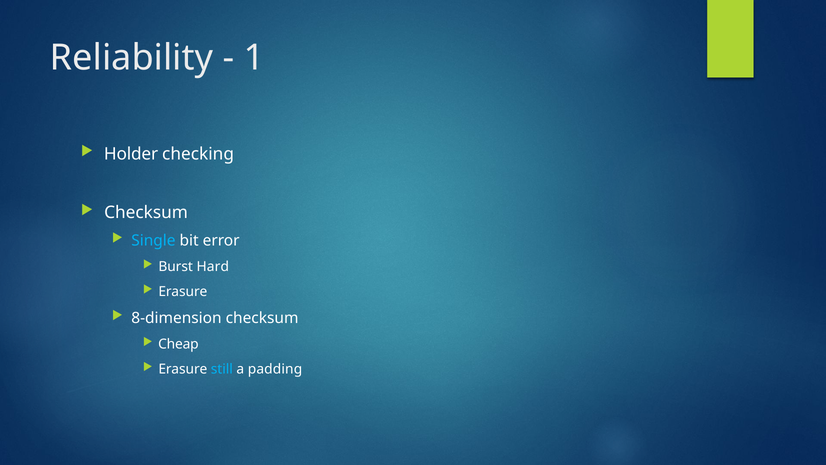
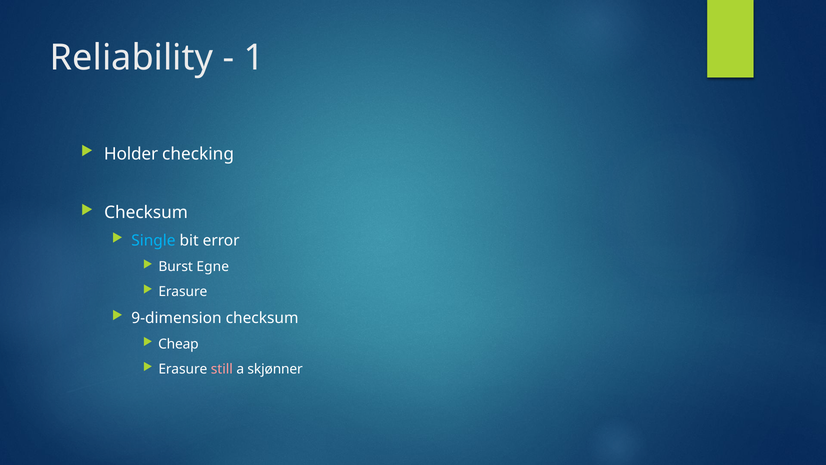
Hard: Hard -> Egne
8-dimension: 8-dimension -> 9-dimension
still colour: light blue -> pink
padding: padding -> skjønner
